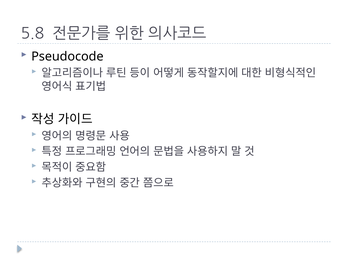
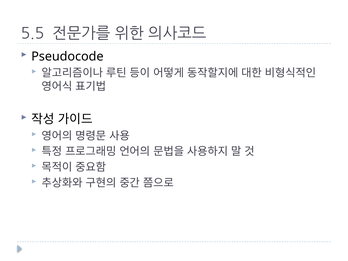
5.8: 5.8 -> 5.5
